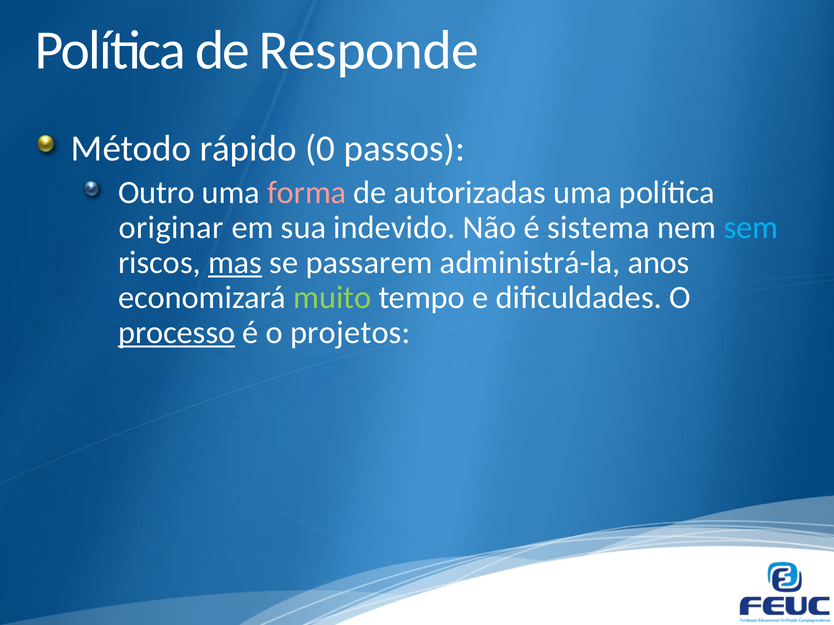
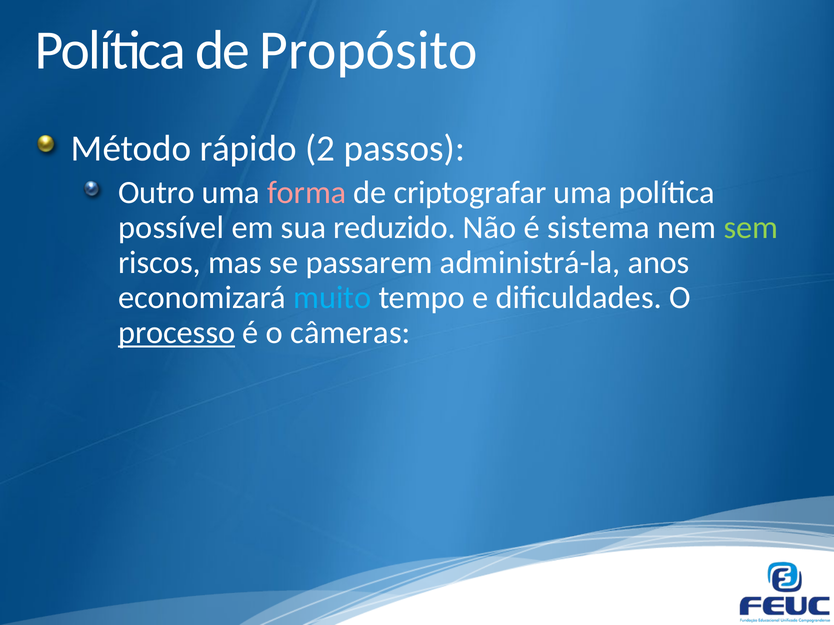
Responde: Responde -> Propósito
0: 0 -> 2
autorizadas: autorizadas -> criptografar
originar: originar -> possível
indevido: indevido -> reduzido
sem colour: light blue -> light green
mas underline: present -> none
muito colour: light green -> light blue
projetos: projetos -> câmeras
